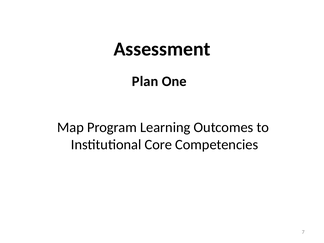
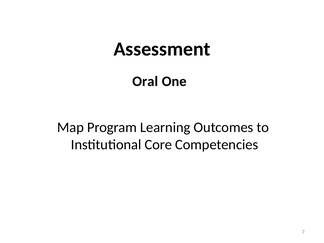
Plan: Plan -> Oral
